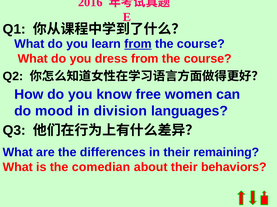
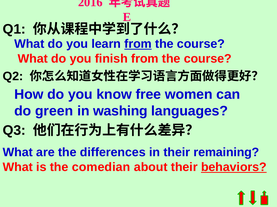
dress: dress -> finish
mood: mood -> green
division: division -> washing
behaviors underline: none -> present
